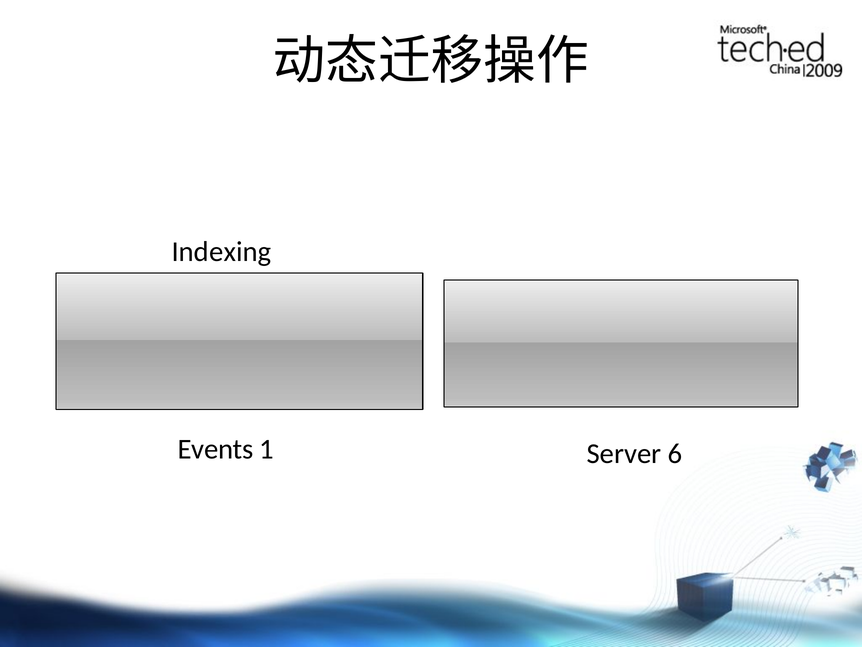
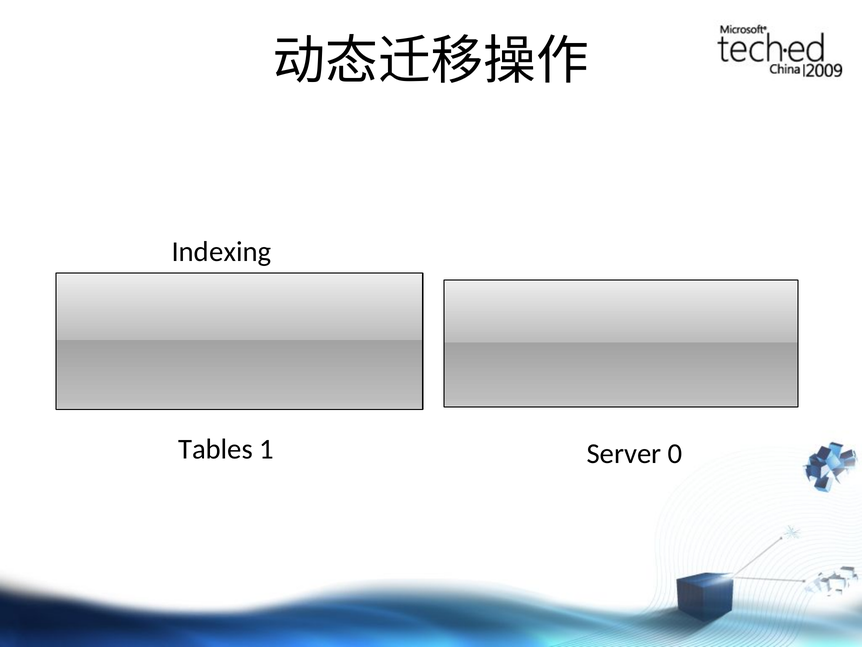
Events: Events -> Tables
6: 6 -> 0
